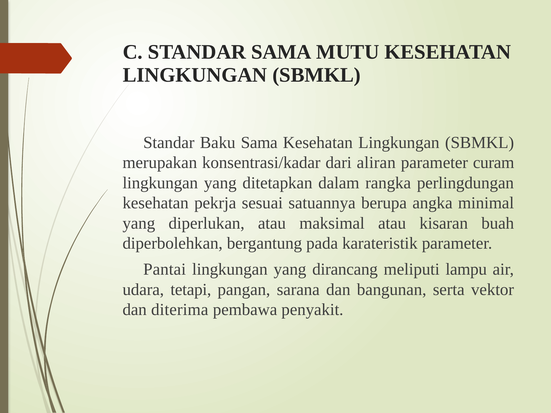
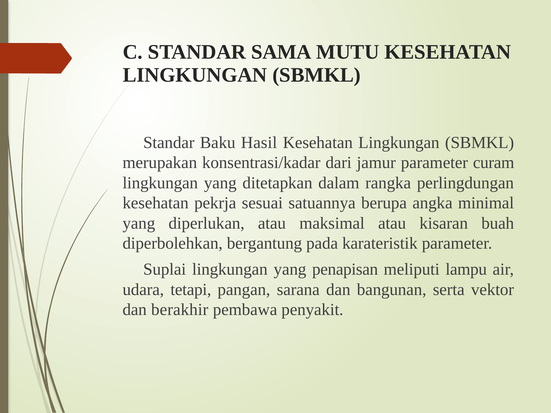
Baku Sama: Sama -> Hasil
aliran: aliran -> jamur
Pantai: Pantai -> Suplai
dirancang: dirancang -> penapisan
diterima: diterima -> berakhir
